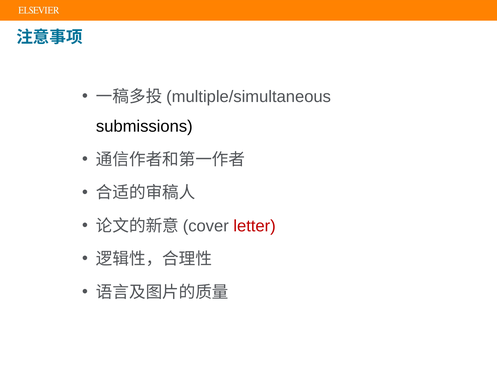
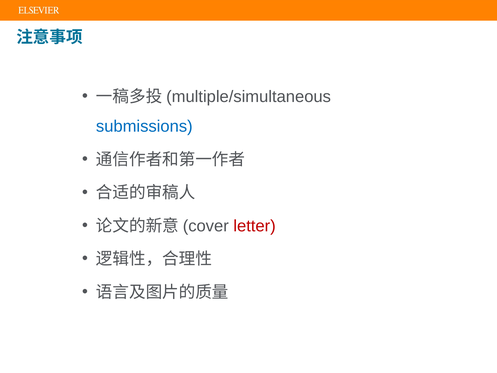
submissions colour: black -> blue
